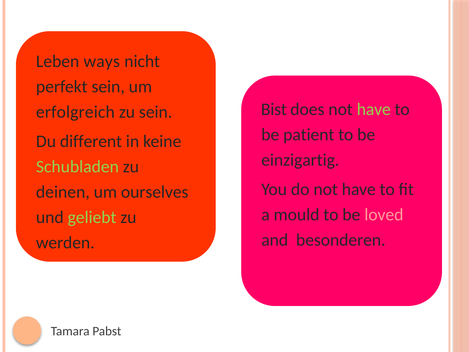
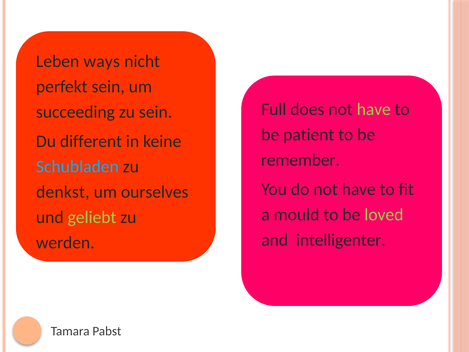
Bist: Bist -> Full
erfolgreich: erfolgreich -> succeeding
einzigartig: einzigartig -> remember
Schubladen colour: light green -> light blue
deinen: deinen -> denkst
loved colour: pink -> light green
besonderen: besonderen -> intelligenter
